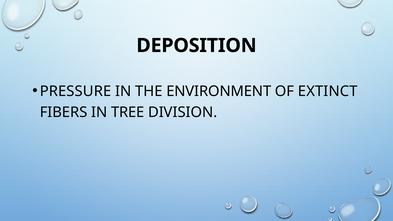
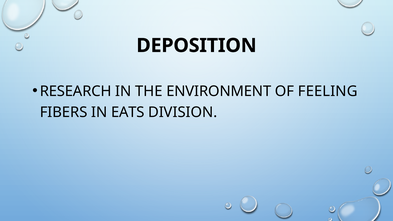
PRESSURE: PRESSURE -> RESEARCH
EXTINCT: EXTINCT -> FEELING
TREE: TREE -> EATS
